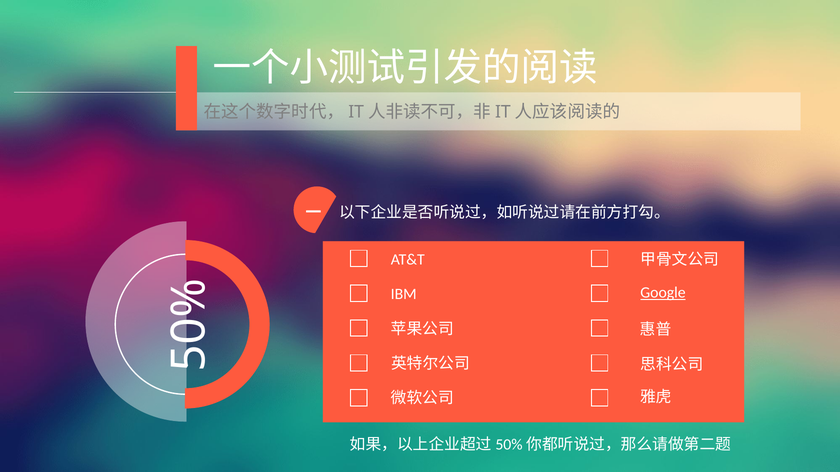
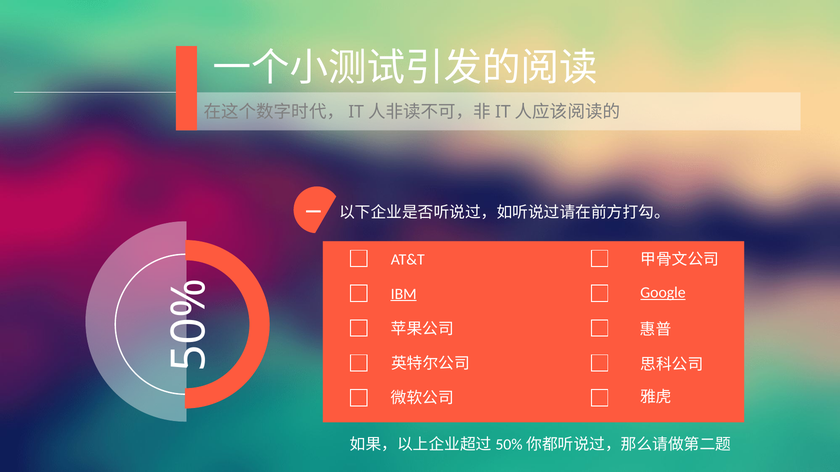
IBM underline: none -> present
